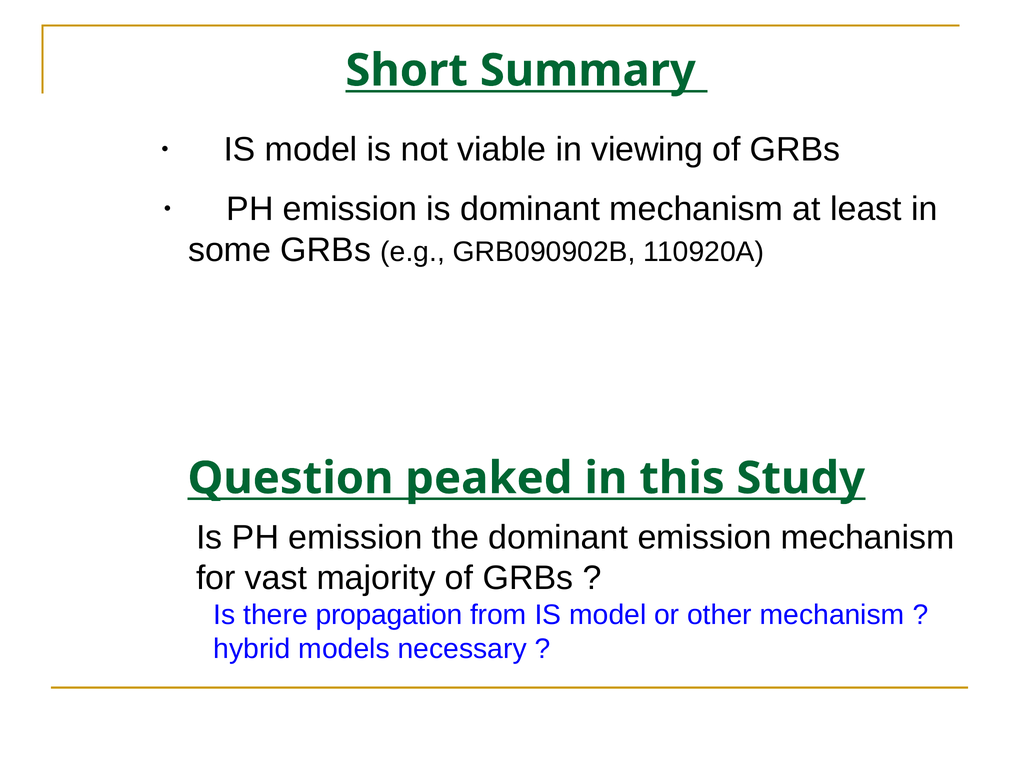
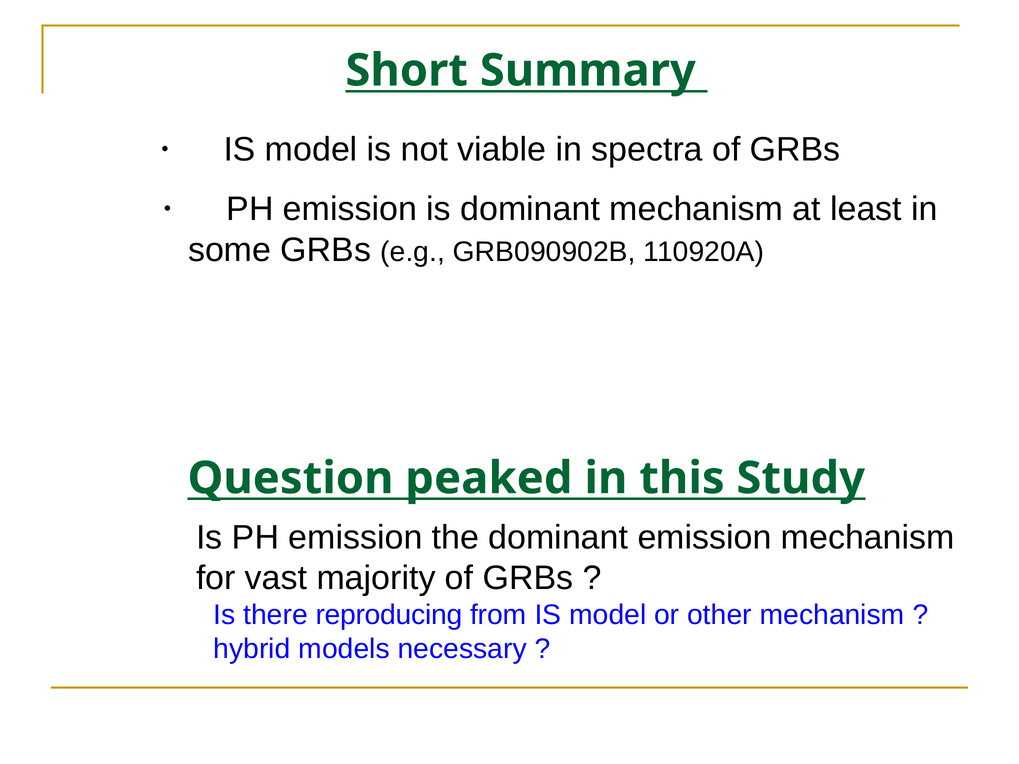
viewing: viewing -> spectra
propagation: propagation -> reproducing
